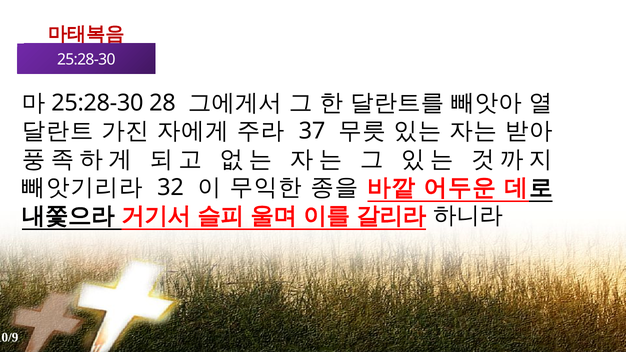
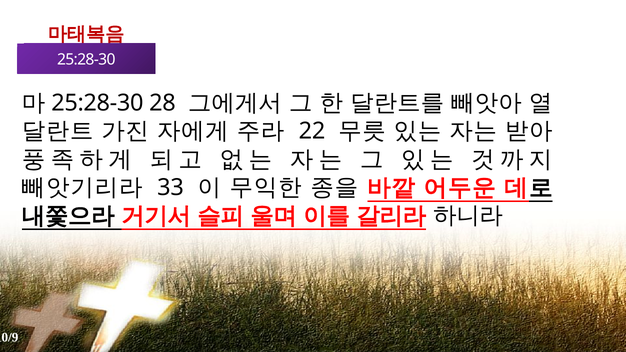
37: 37 -> 22
32: 32 -> 33
